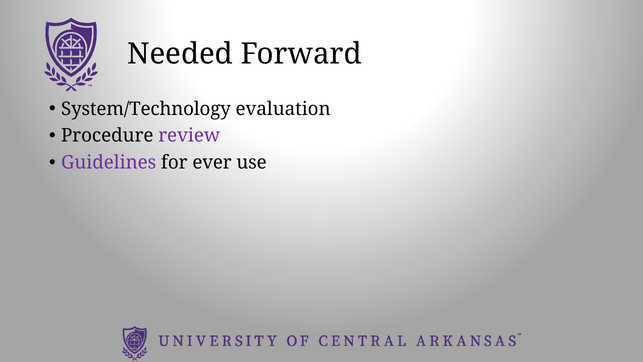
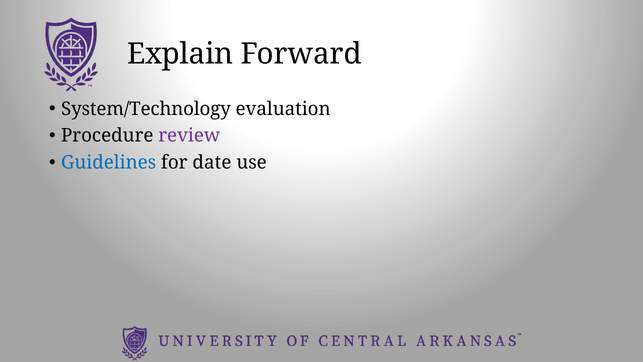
Needed: Needed -> Explain
Guidelines colour: purple -> blue
ever: ever -> date
